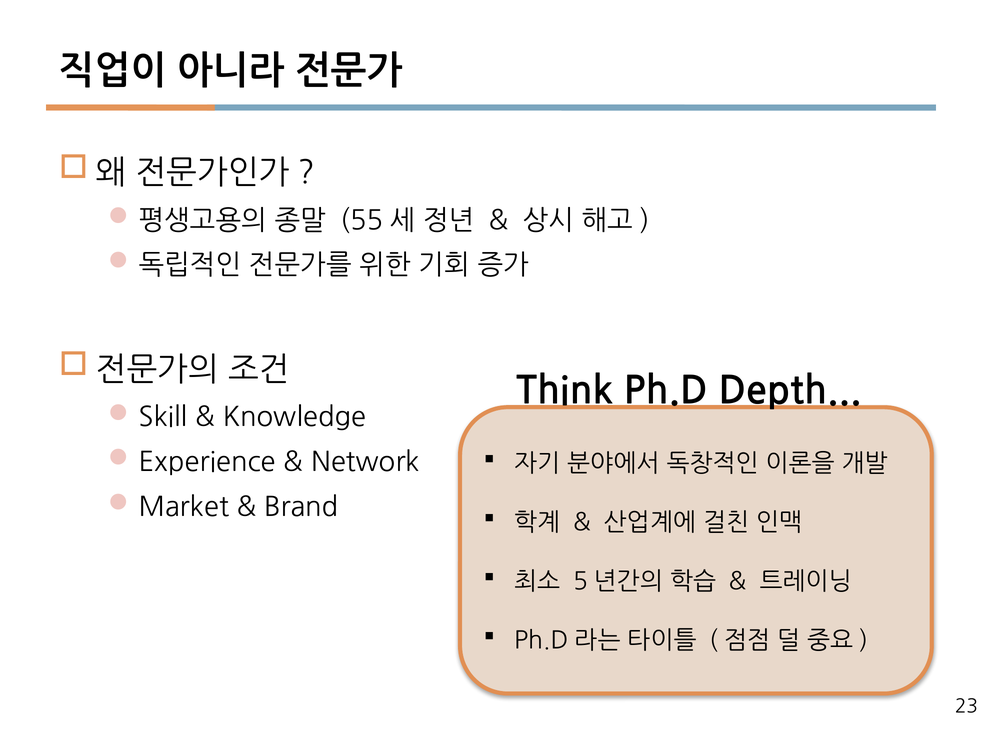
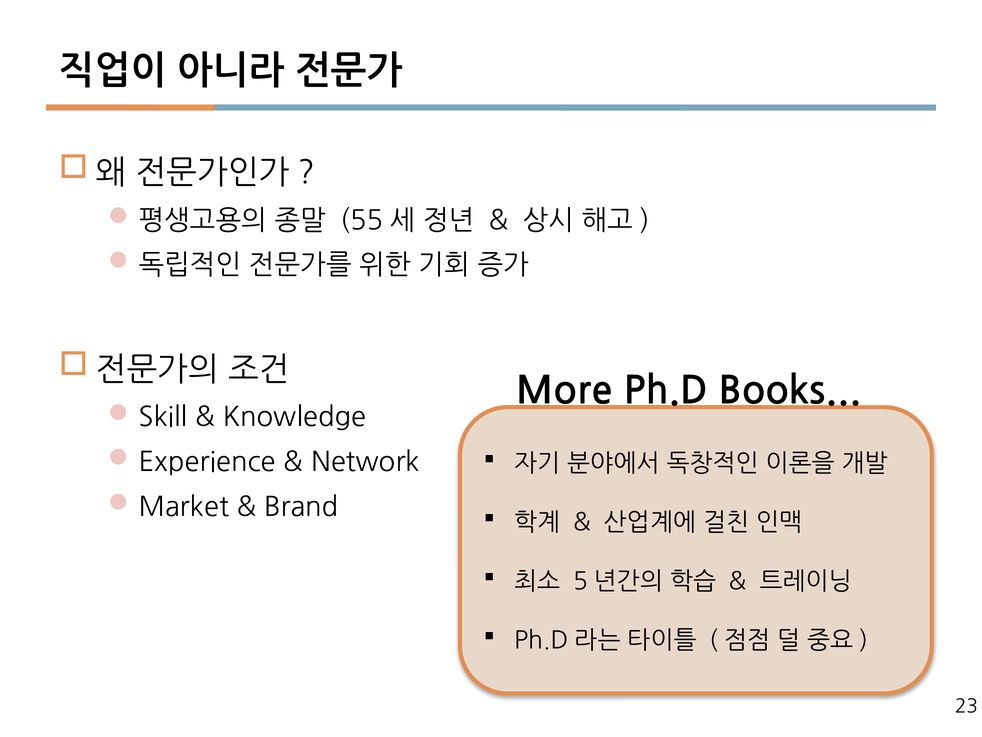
Think: Think -> More
Depth: Depth -> Books
